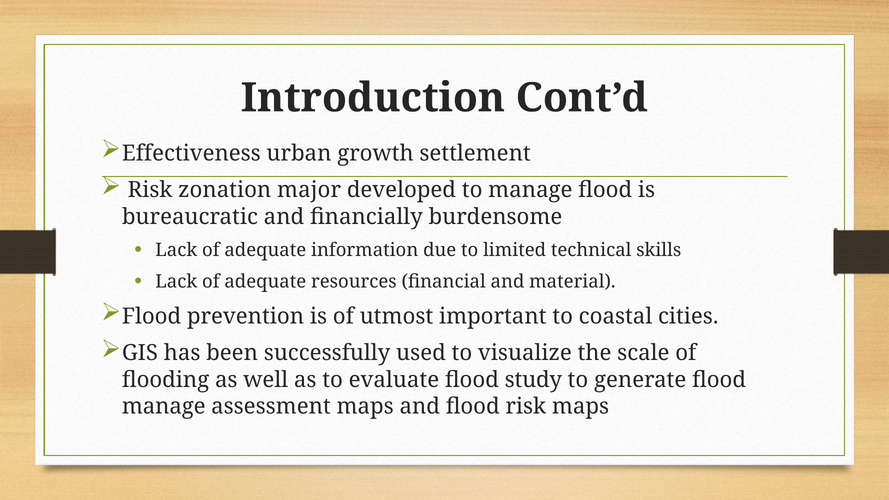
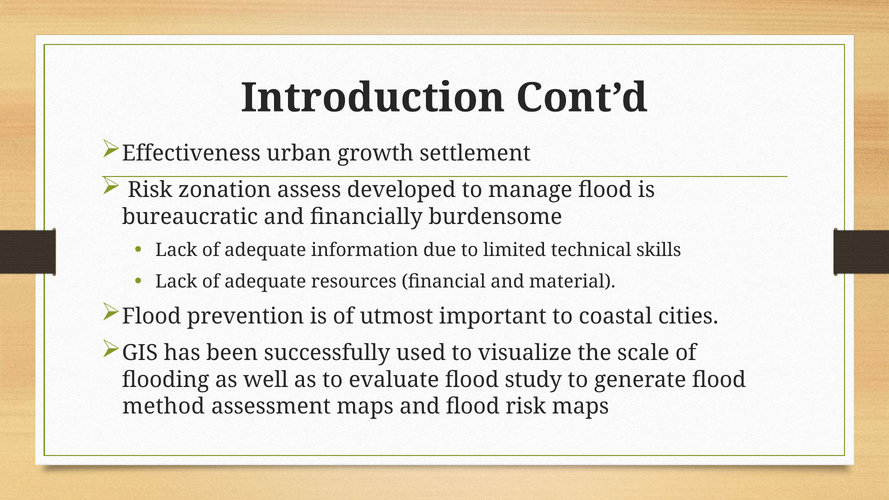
major: major -> assess
manage at (164, 407): manage -> method
